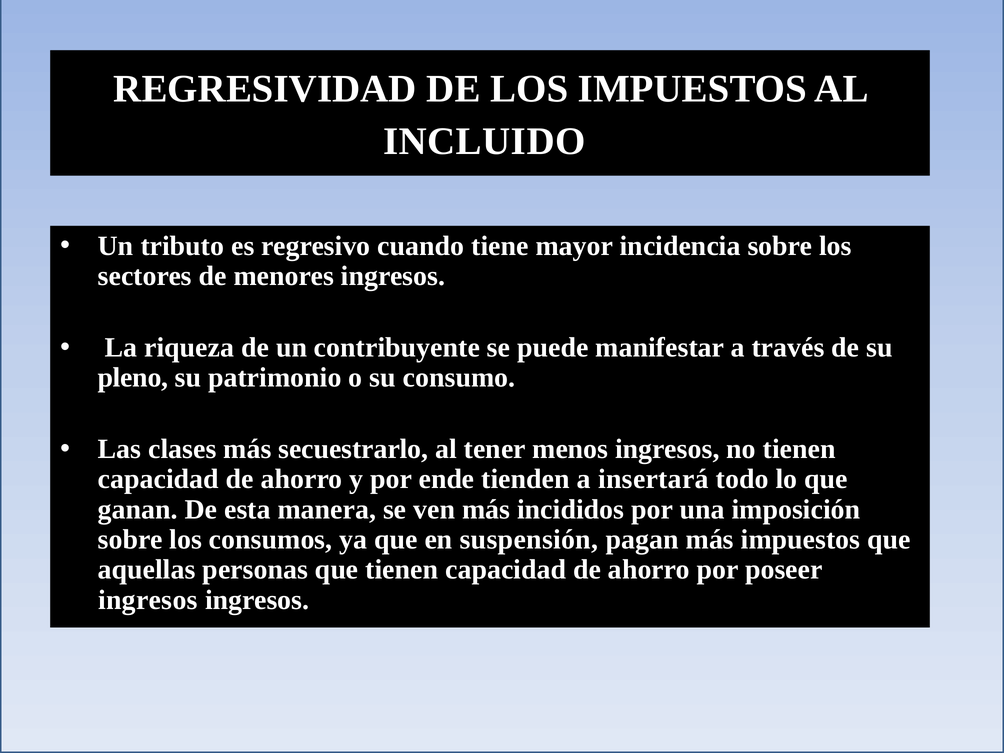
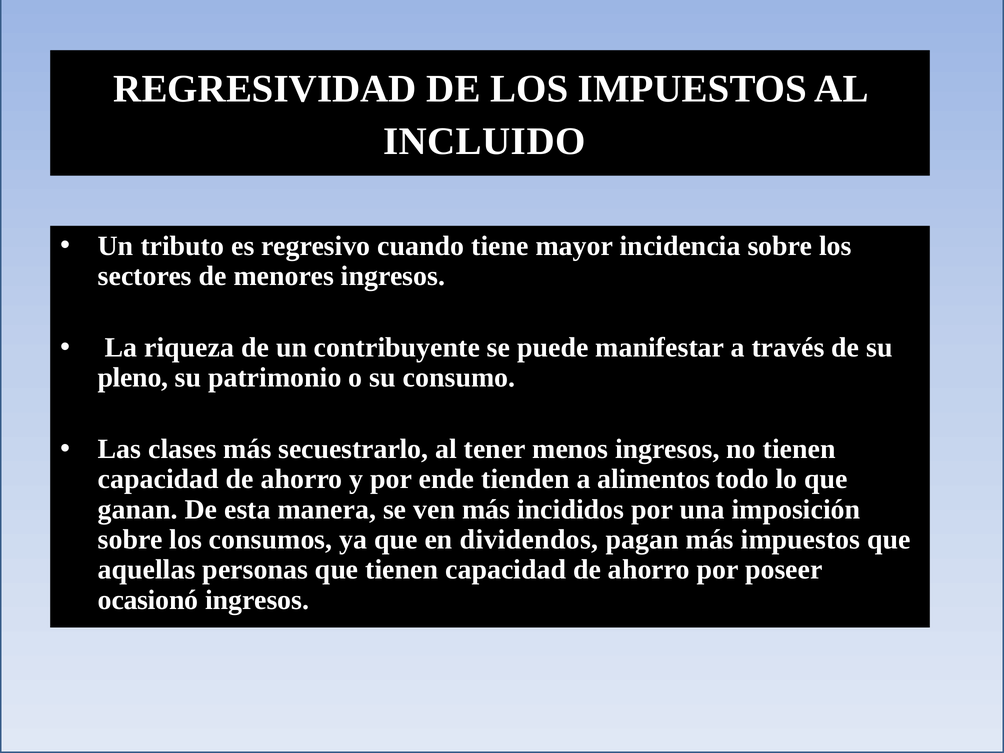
insertará: insertará -> alimentos
suspensión: suspensión -> dividendos
ingresos at (148, 600): ingresos -> ocasionó
